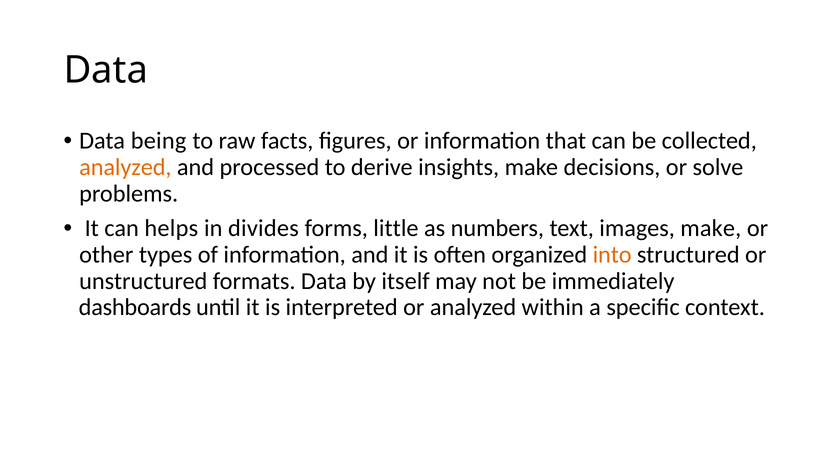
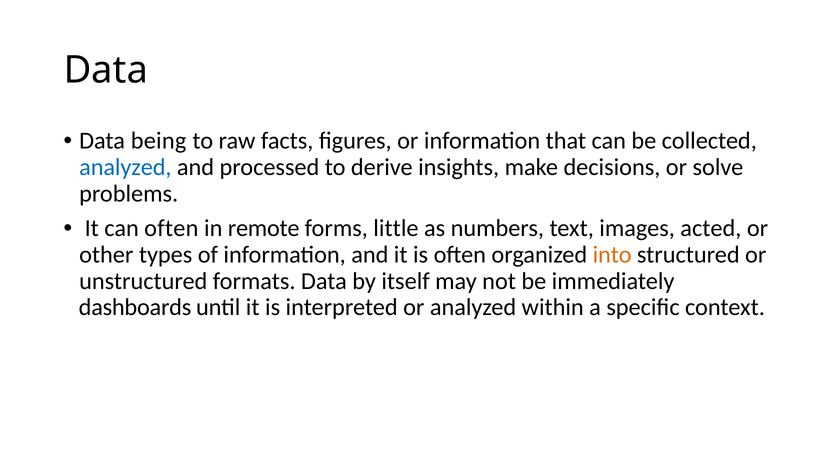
analyzed at (125, 167) colour: orange -> blue
can helps: helps -> often
divides: divides -> remote
images make: make -> acted
